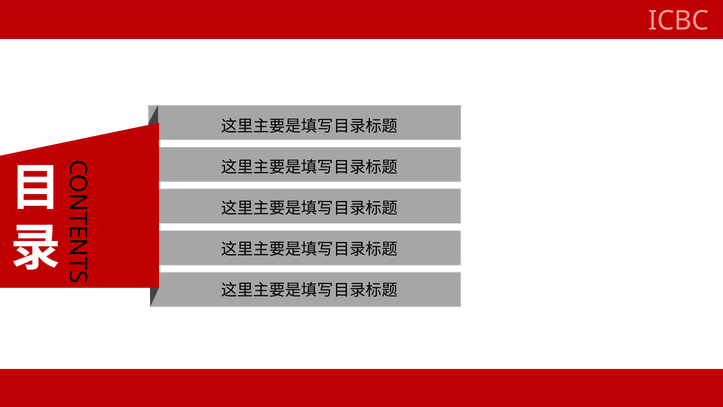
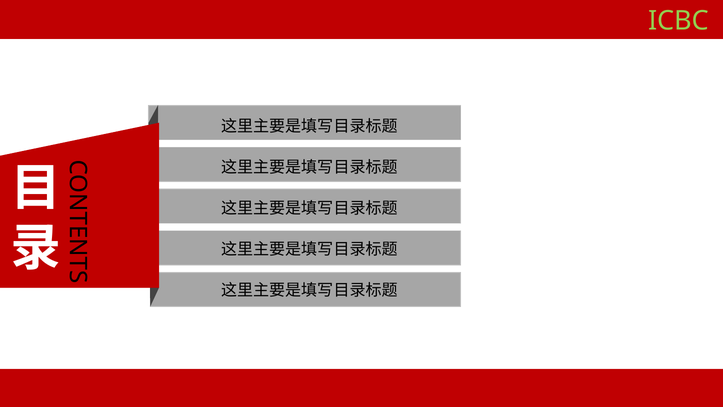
ICBC colour: pink -> light green
